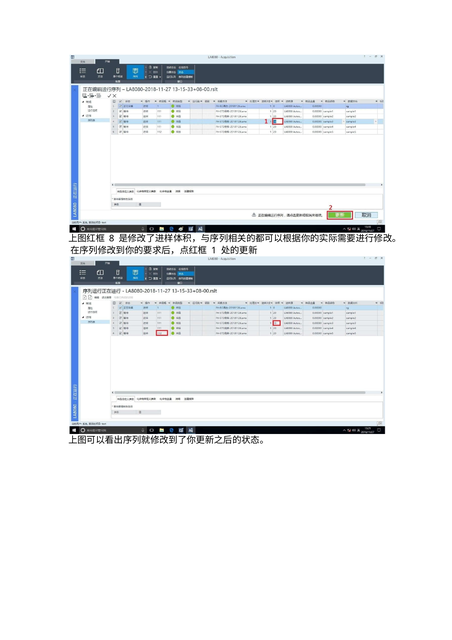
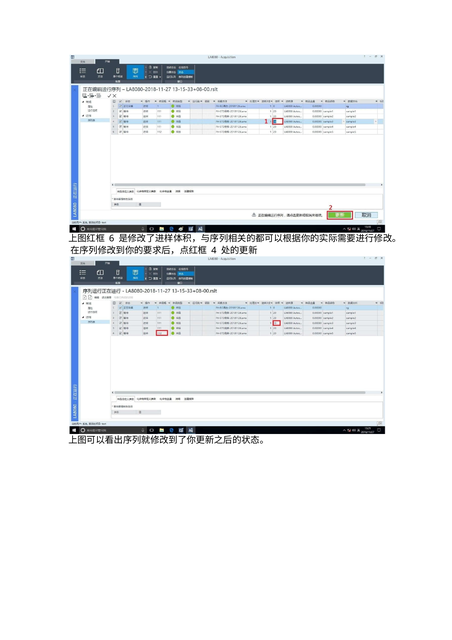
8: 8 -> 6
1: 1 -> 4
